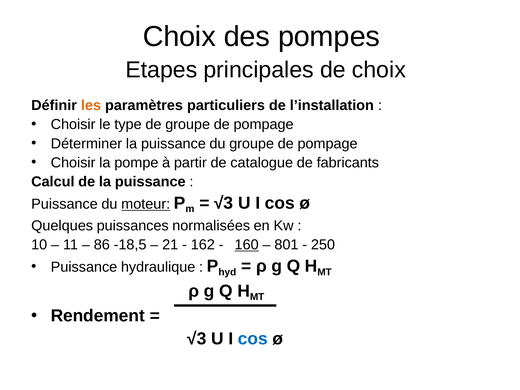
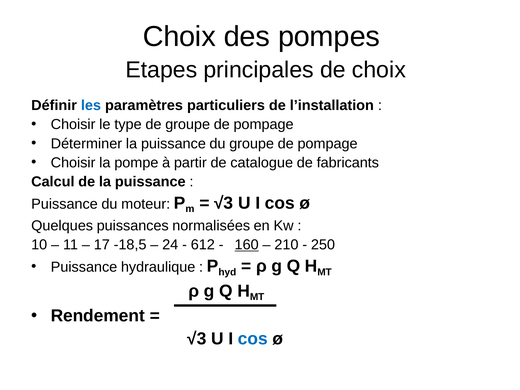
les colour: orange -> blue
moteur underline: present -> none
86: 86 -> 17
21: 21 -> 24
162: 162 -> 612
801: 801 -> 210
